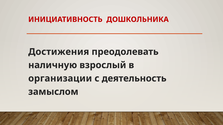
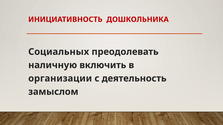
Достижения: Достижения -> Социальных
взрослый: взрослый -> включить
